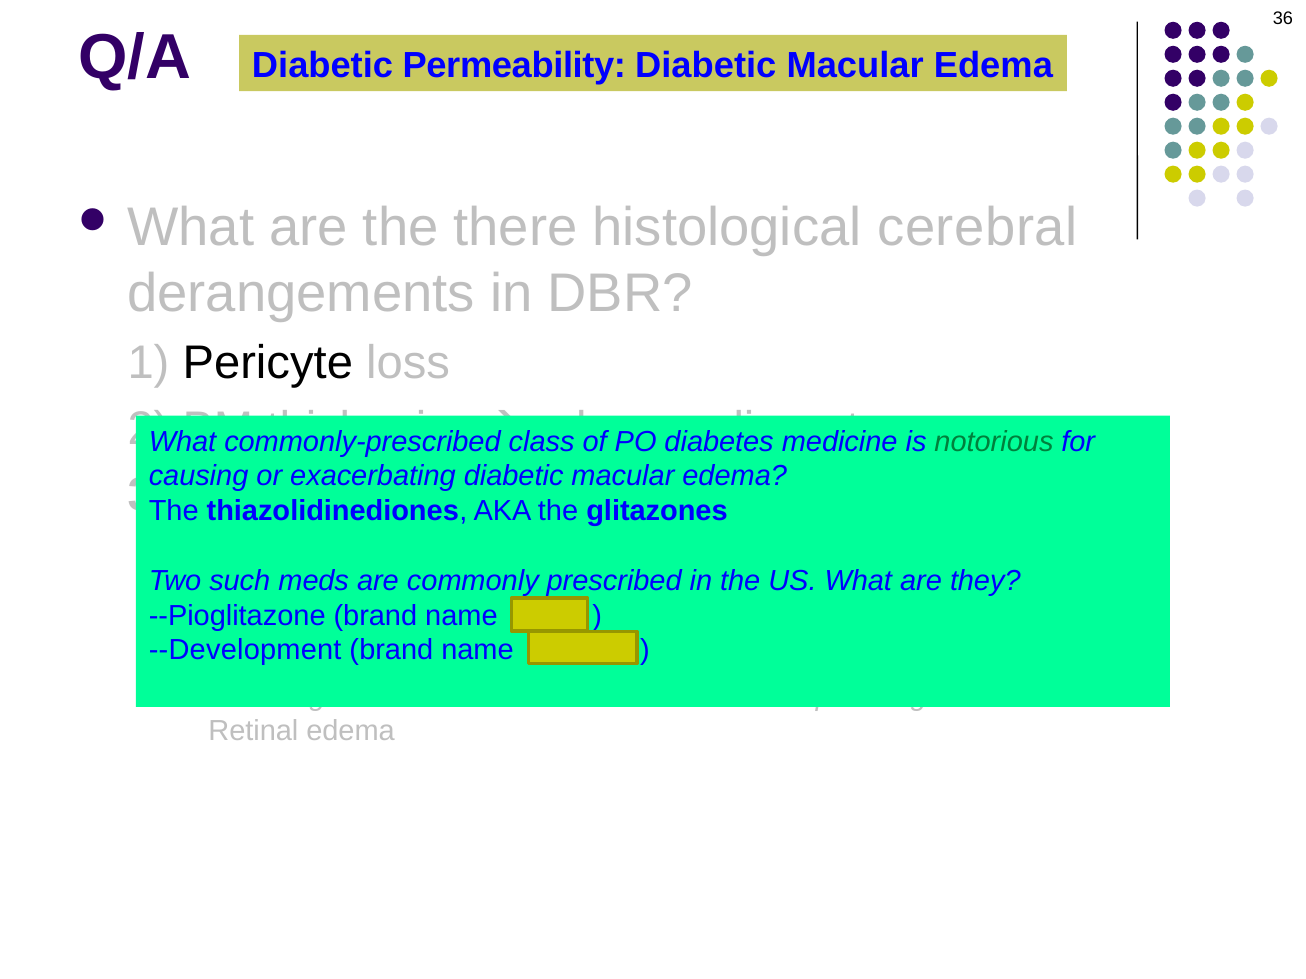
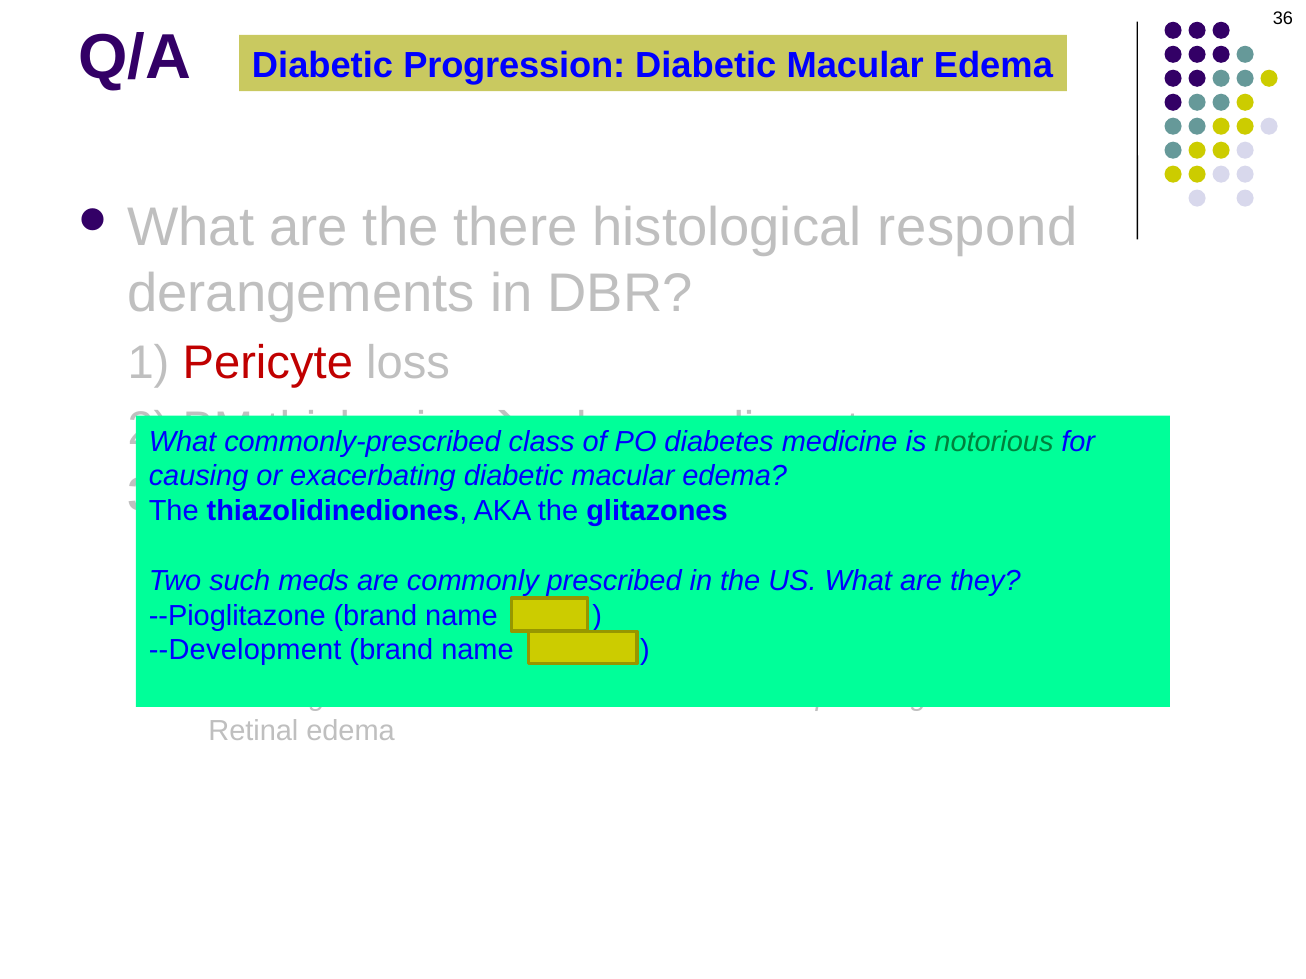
Permeability: Permeability -> Progression
cerebral: cerebral -> respond
Pericyte colour: black -> red
